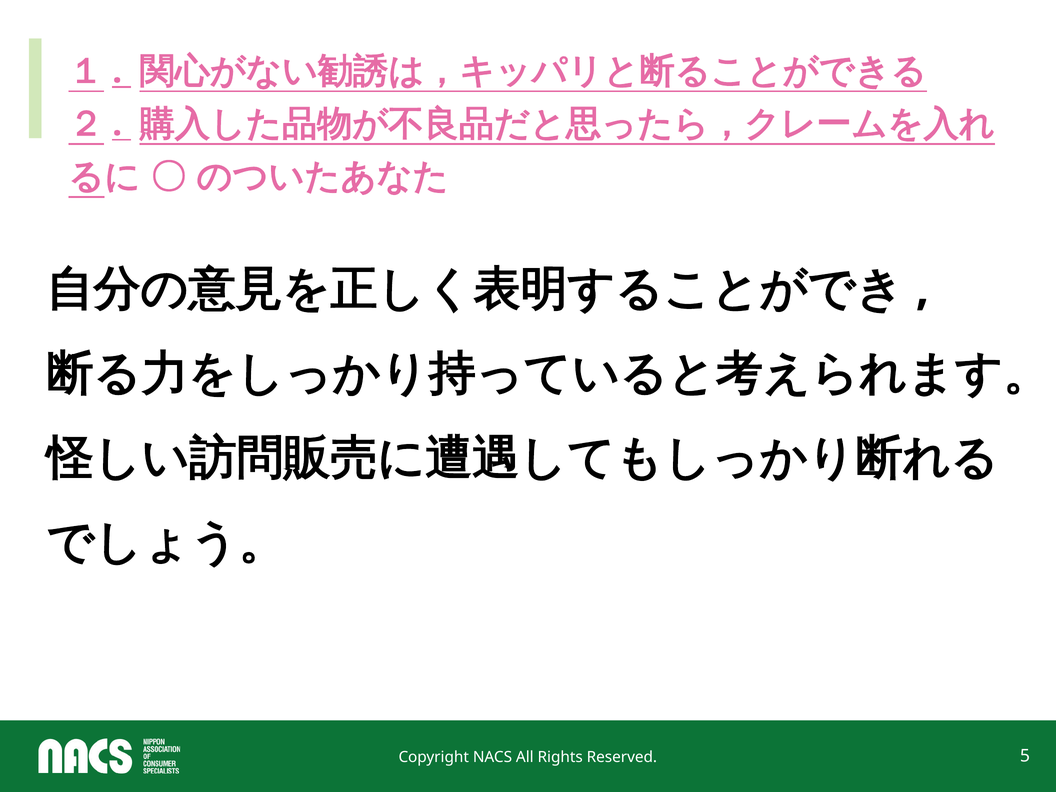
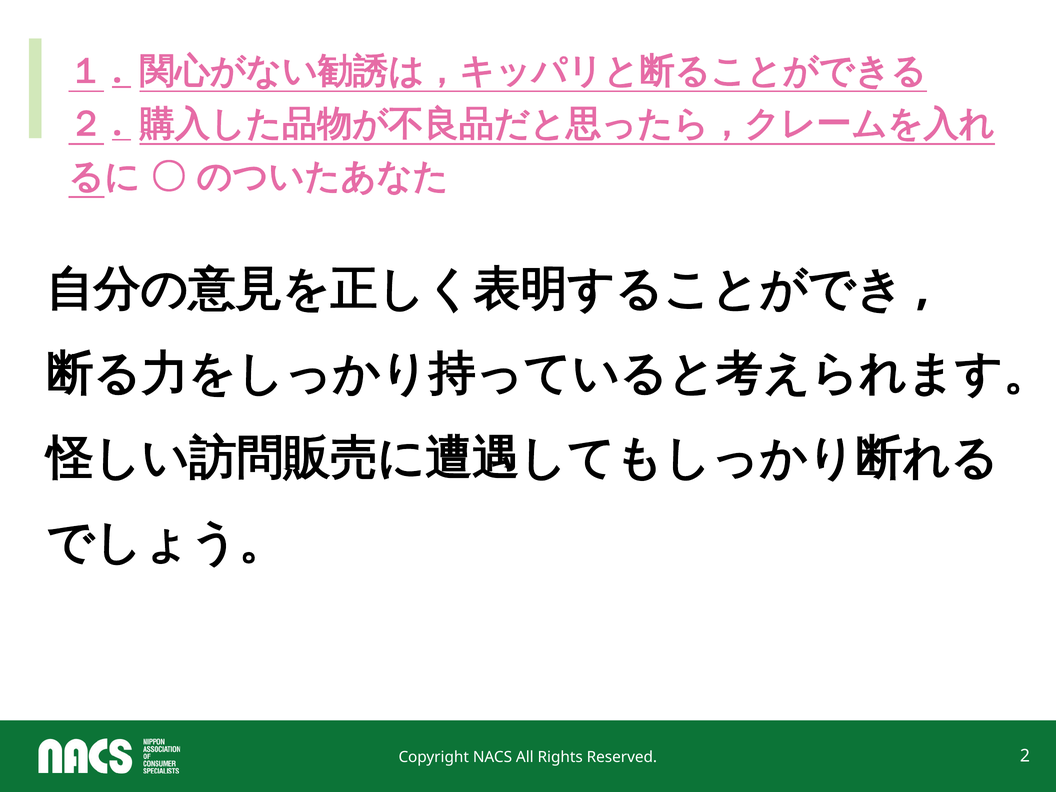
5: 5 -> 2
